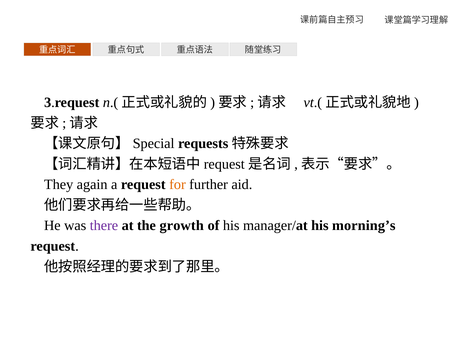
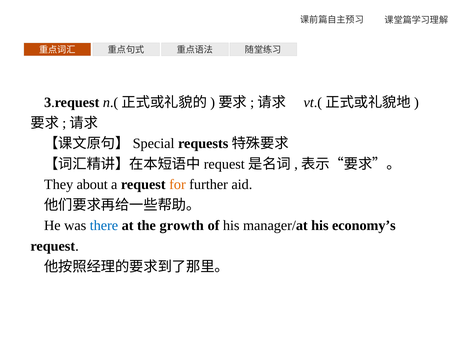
again: again -> about
there colour: purple -> blue
morning’s: morning’s -> economy’s
